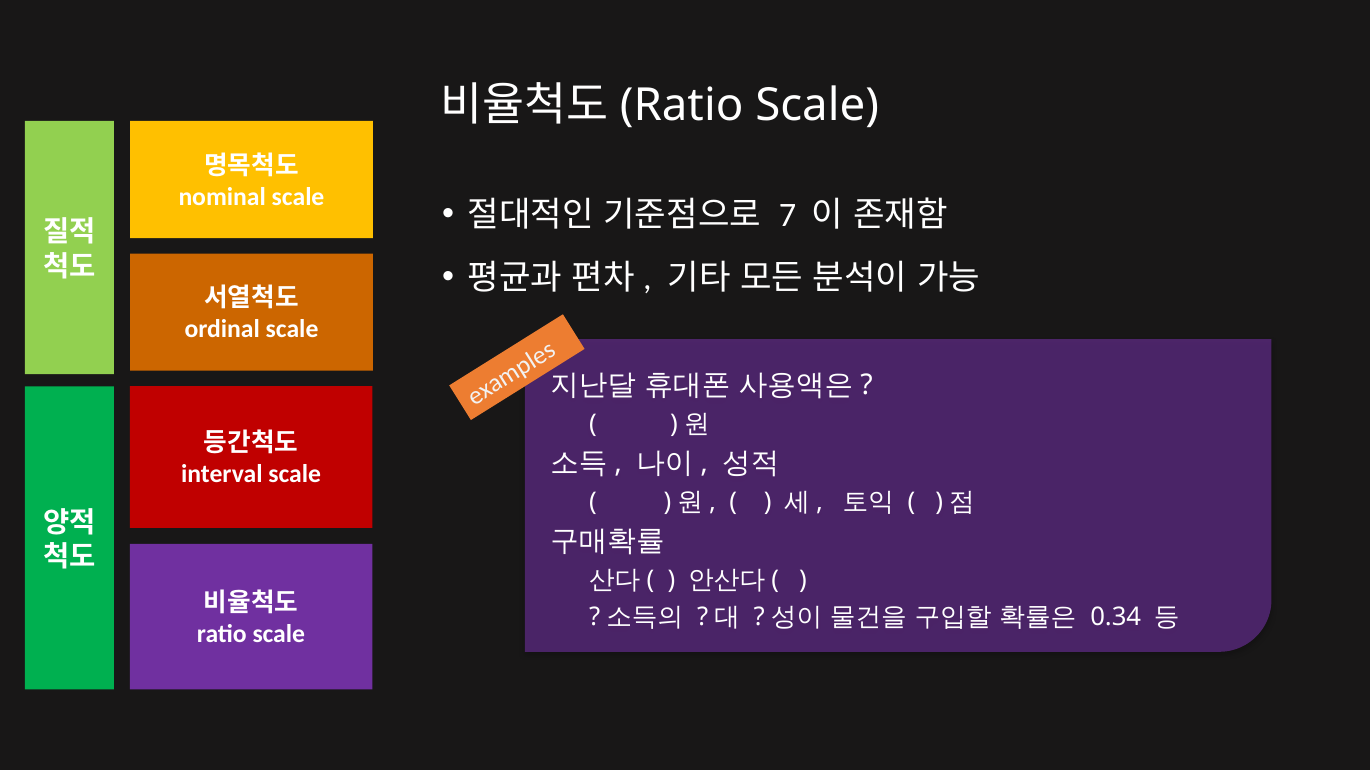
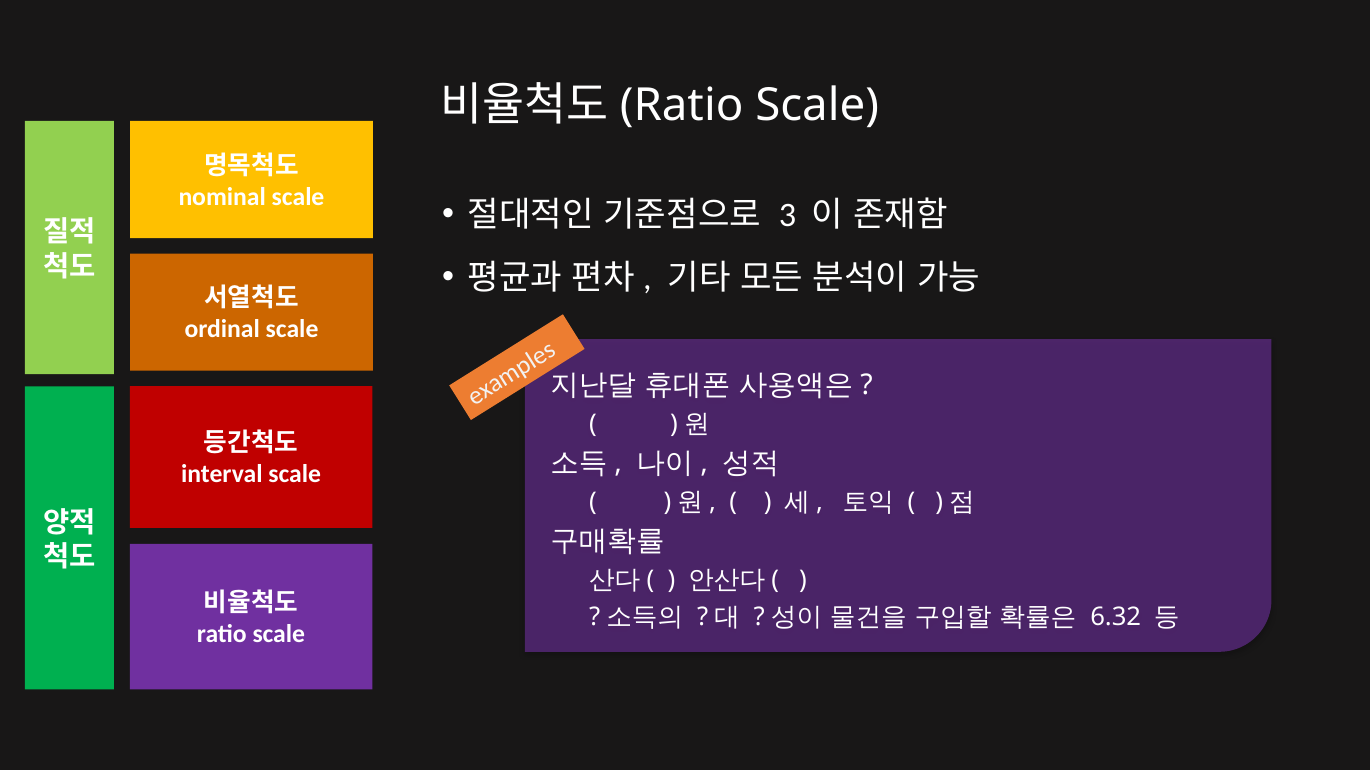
7: 7 -> 3
0.34: 0.34 -> 6.32
